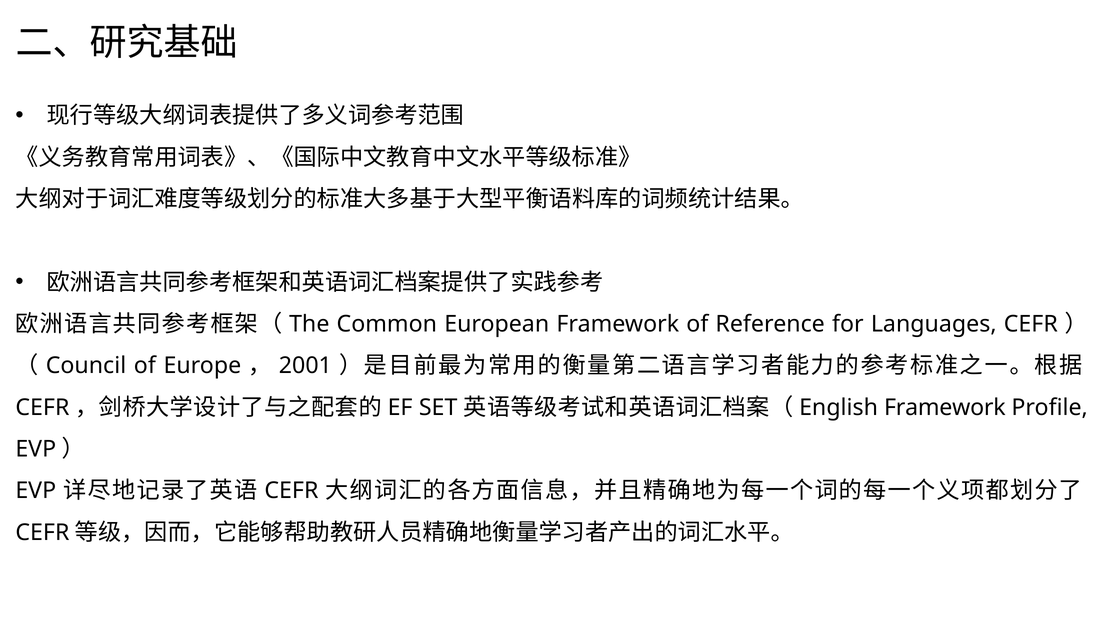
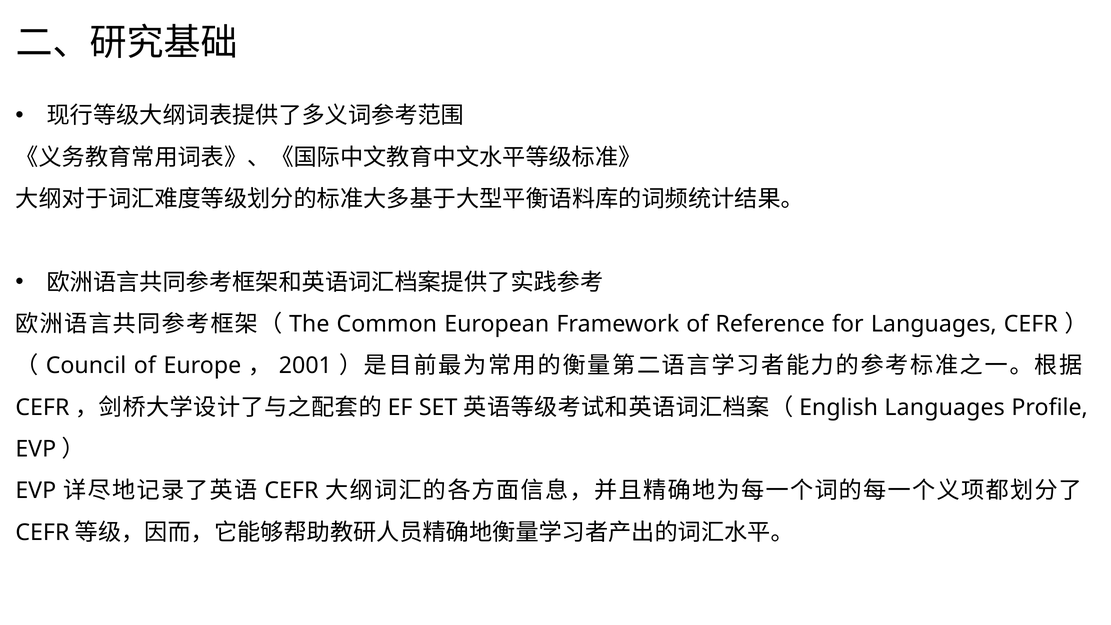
Framework at (945, 407): Framework -> Languages
